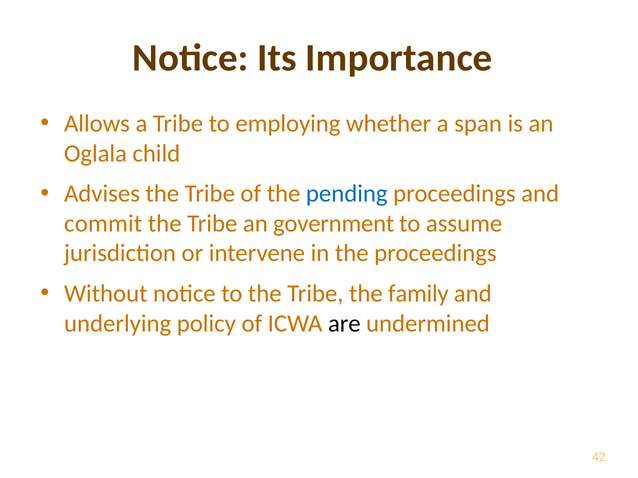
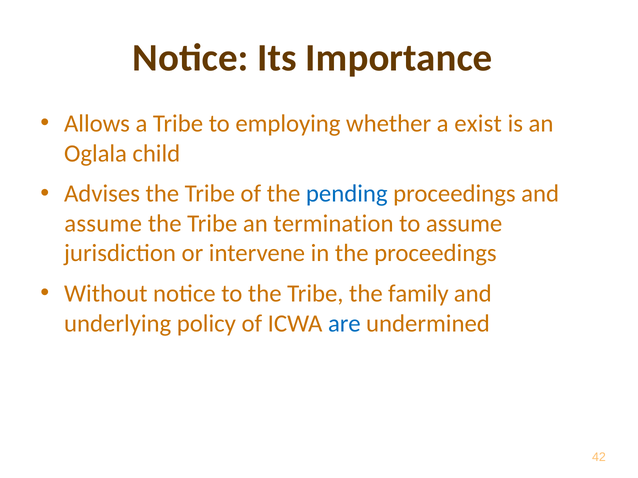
span: span -> exist
commit at (103, 224): commit -> assume
government: government -> termination
are colour: black -> blue
